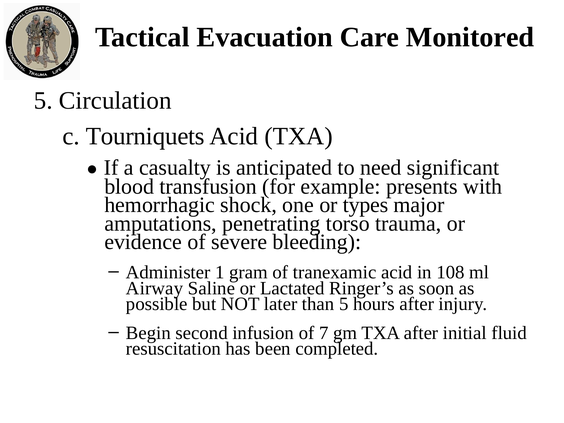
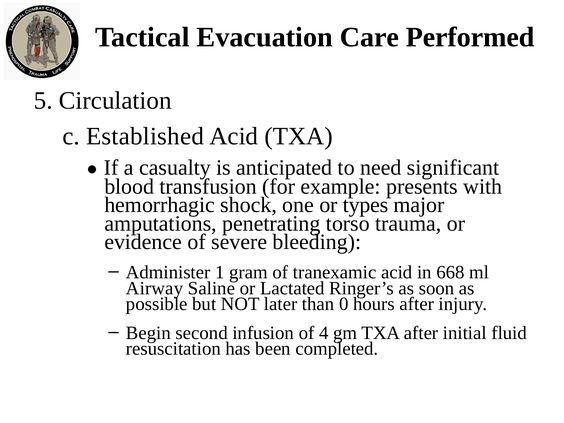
Monitored: Monitored -> Performed
Tourniquets: Tourniquets -> Established
108: 108 -> 668
than 5: 5 -> 0
7: 7 -> 4
